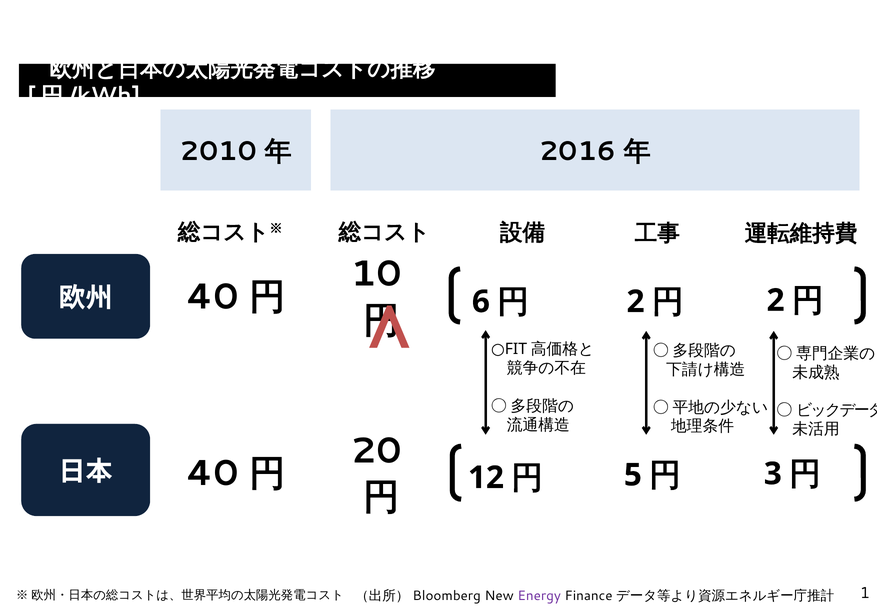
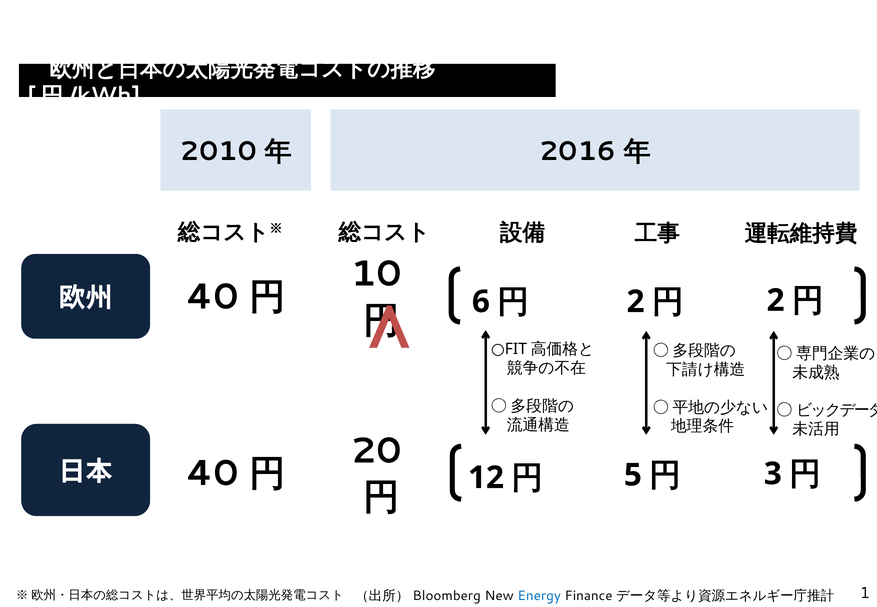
Energy colour: purple -> blue
